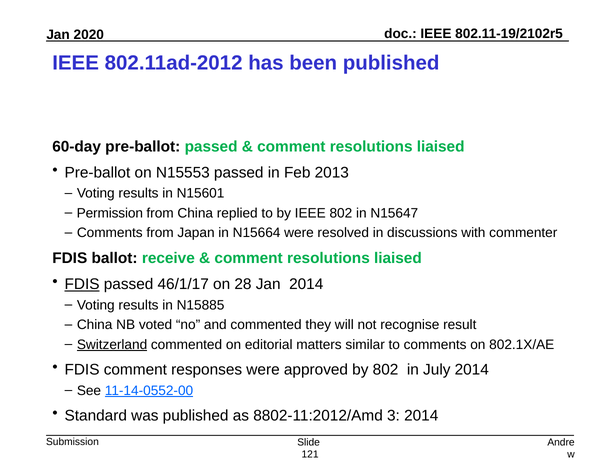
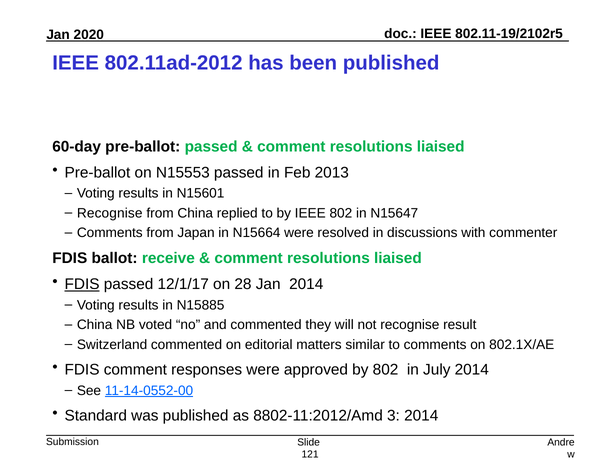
Permission at (110, 213): Permission -> Recognise
46/1/17: 46/1/17 -> 12/1/17
Switzerland underline: present -> none
